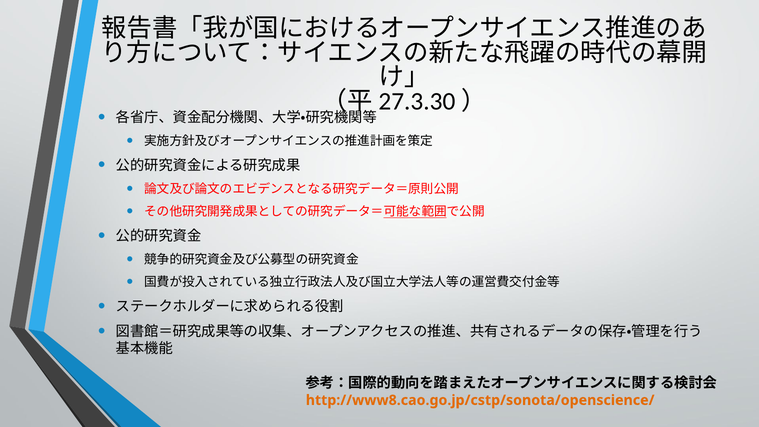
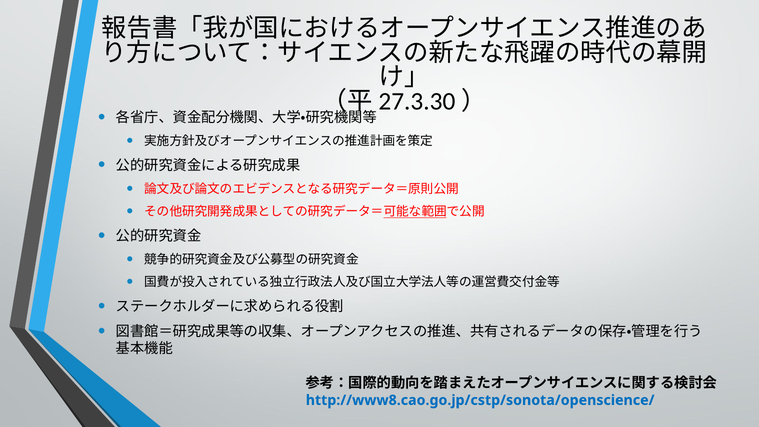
http://www8.cao.go.jp/cstp/sonota/openscience/ colour: orange -> blue
